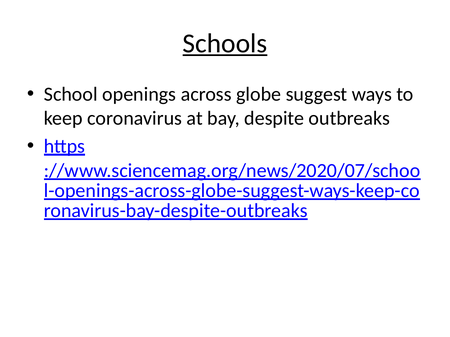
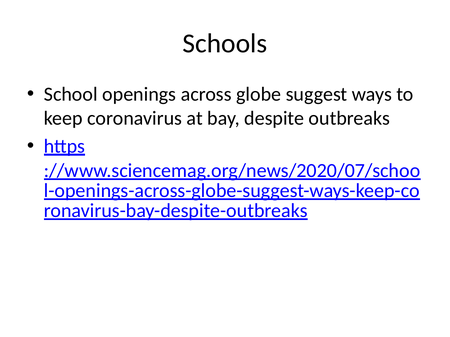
Schools underline: present -> none
